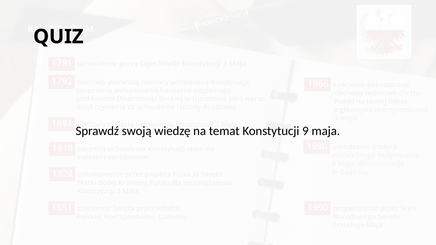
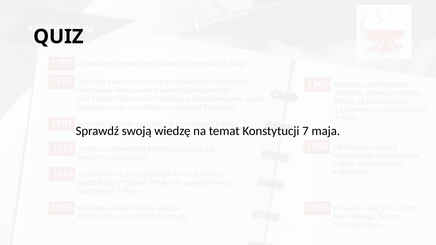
9: 9 -> 7
